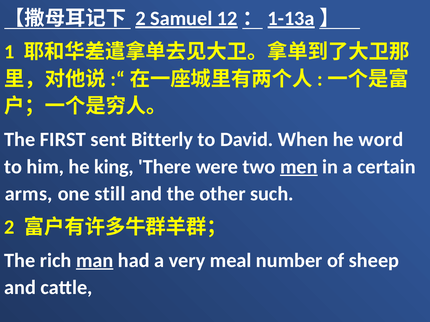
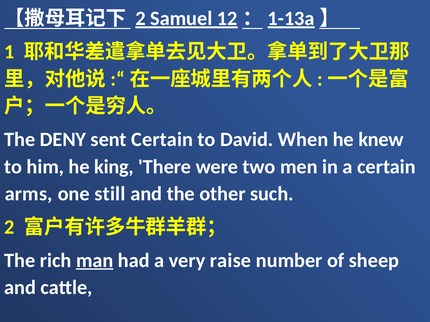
FIRST: FIRST -> DENY
sent Bitterly: Bitterly -> Certain
word: word -> knew
men underline: present -> none
meal: meal -> raise
